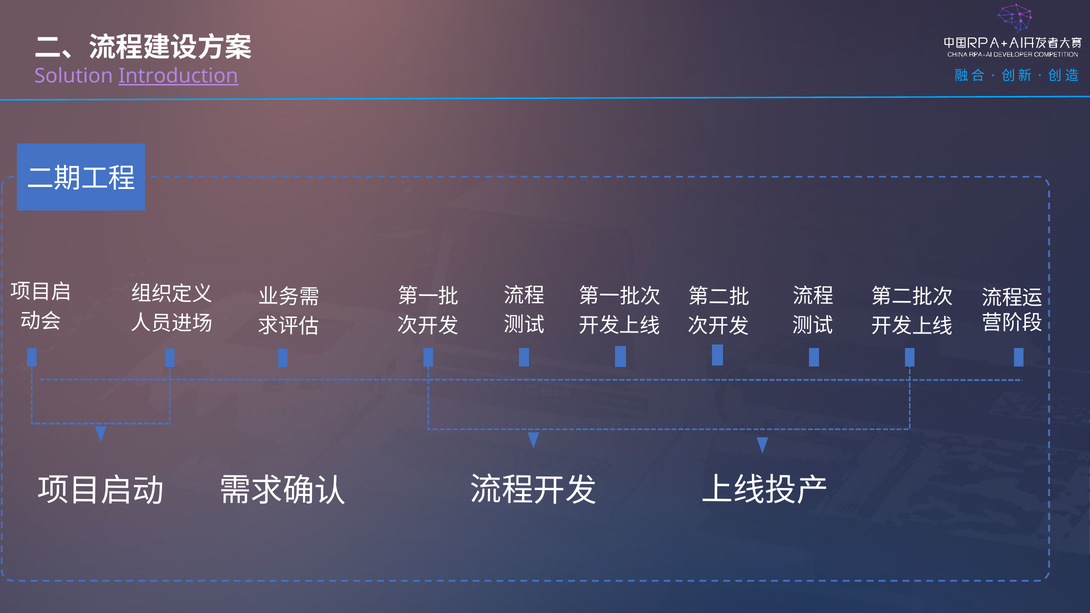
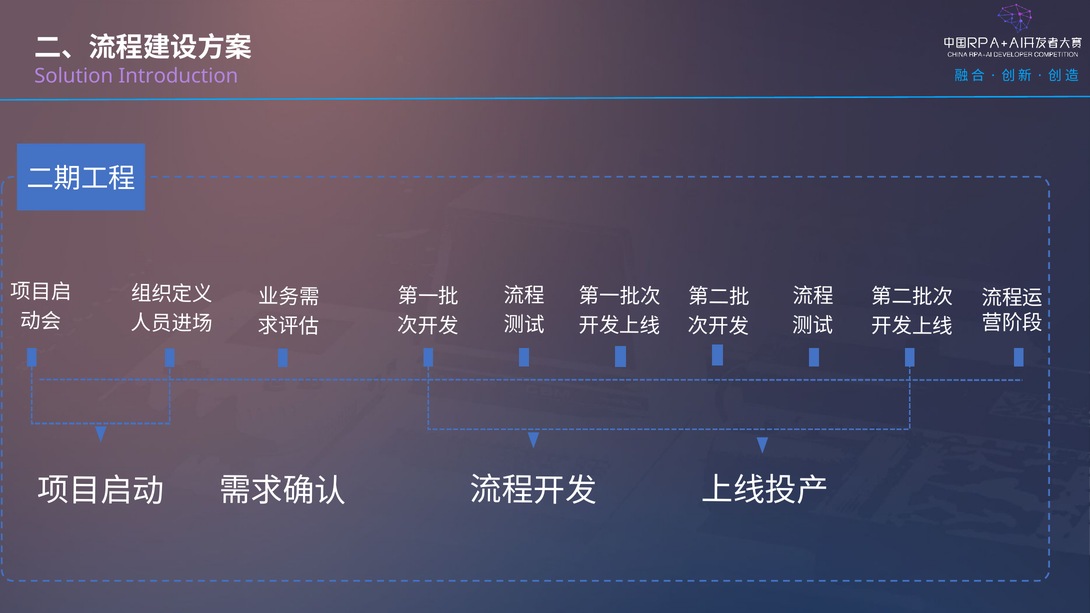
Introduction underline: present -> none
